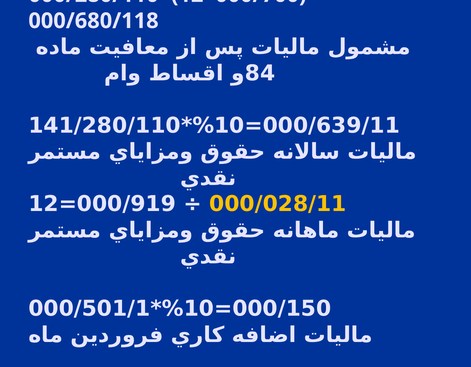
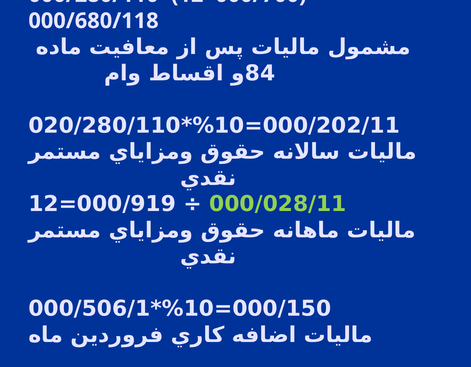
141/280/110: 141/280/110 -> 020/280/110
000/639/11: 000/639/11 -> 000/202/11
000/028/11 colour: yellow -> light green
000/501/1: 000/501/1 -> 000/506/1
